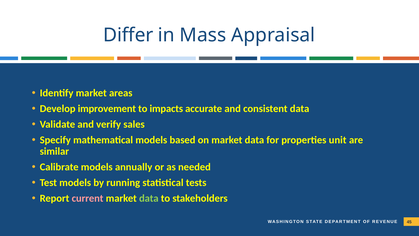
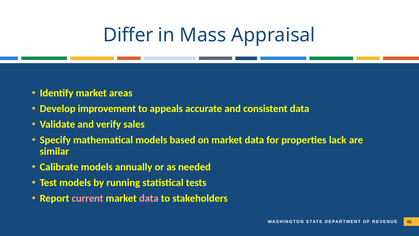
impacts: impacts -> appeals
unit: unit -> lack
data at (149, 198) colour: light green -> pink
